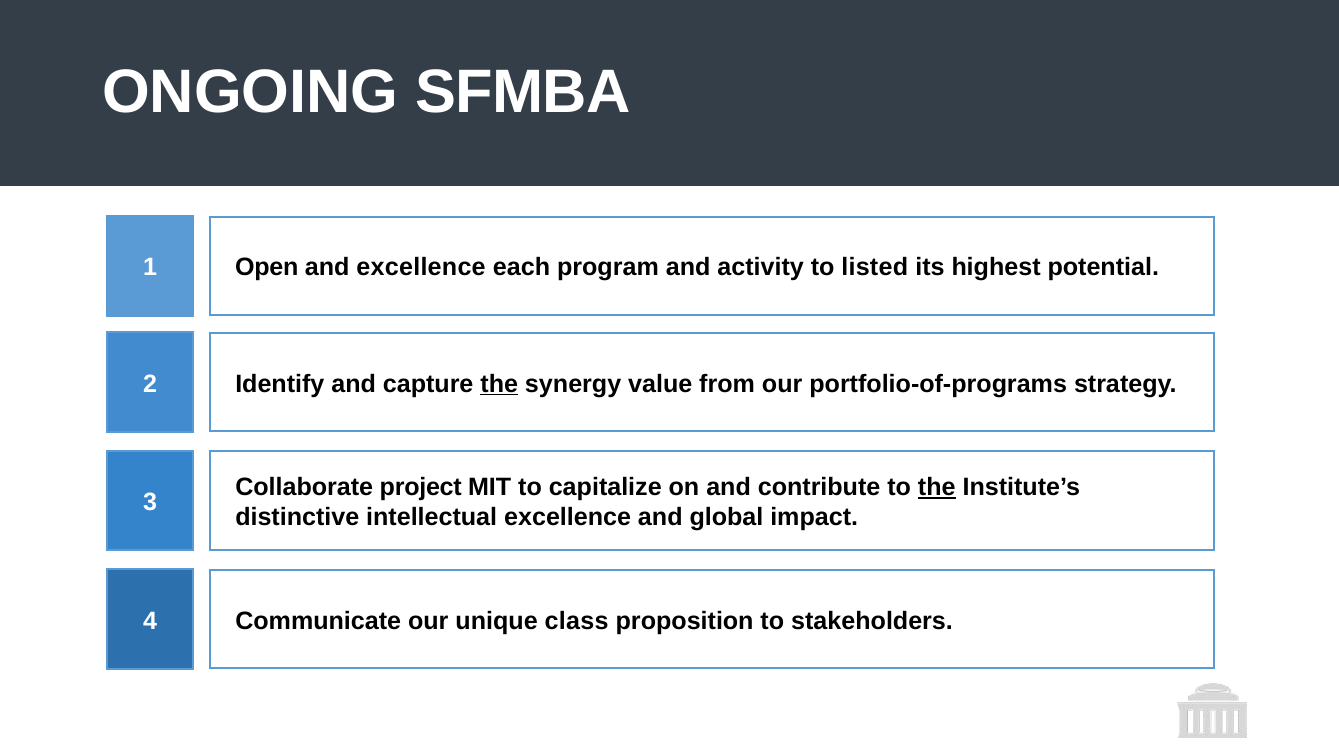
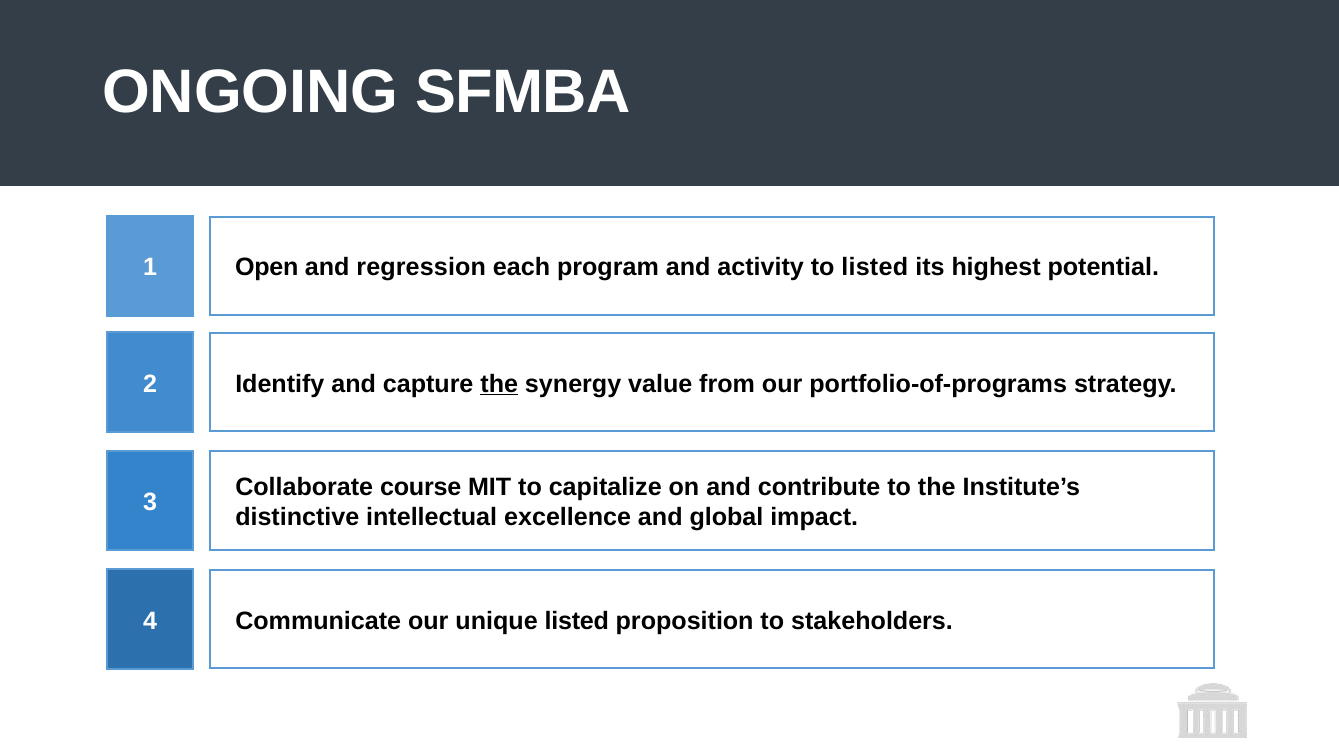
and excellence: excellence -> regression
project: project -> course
the at (937, 487) underline: present -> none
unique class: class -> listed
